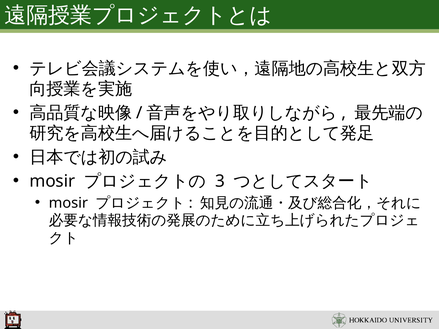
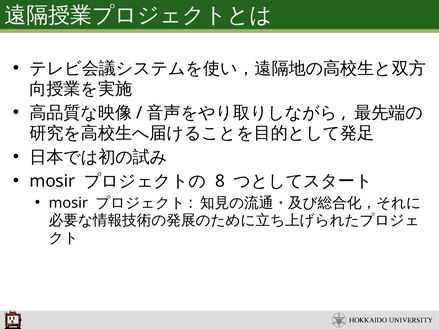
3: 3 -> 8
